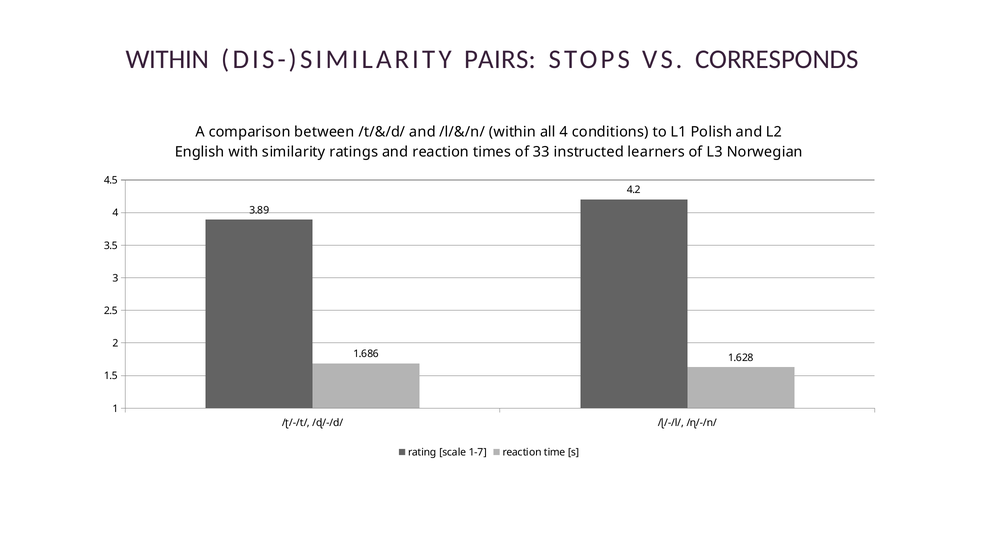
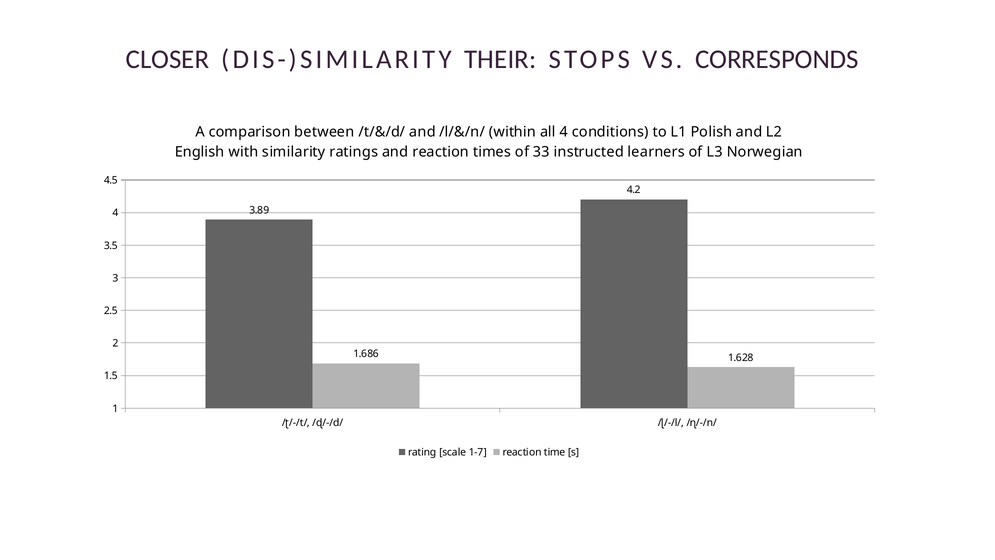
WITHIN at (168, 59): WITHIN -> CLOSER
PAIRS: PAIRS -> THEIR
